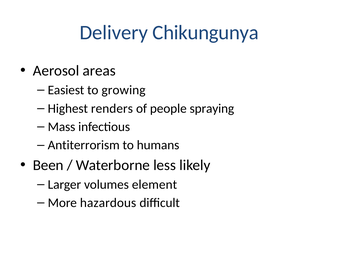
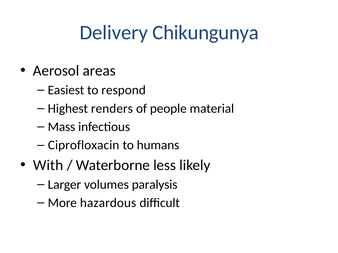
growing: growing -> respond
spraying: spraying -> material
Antiterrorism: Antiterrorism -> Ciprofloxacin
Been: Been -> With
element: element -> paralysis
